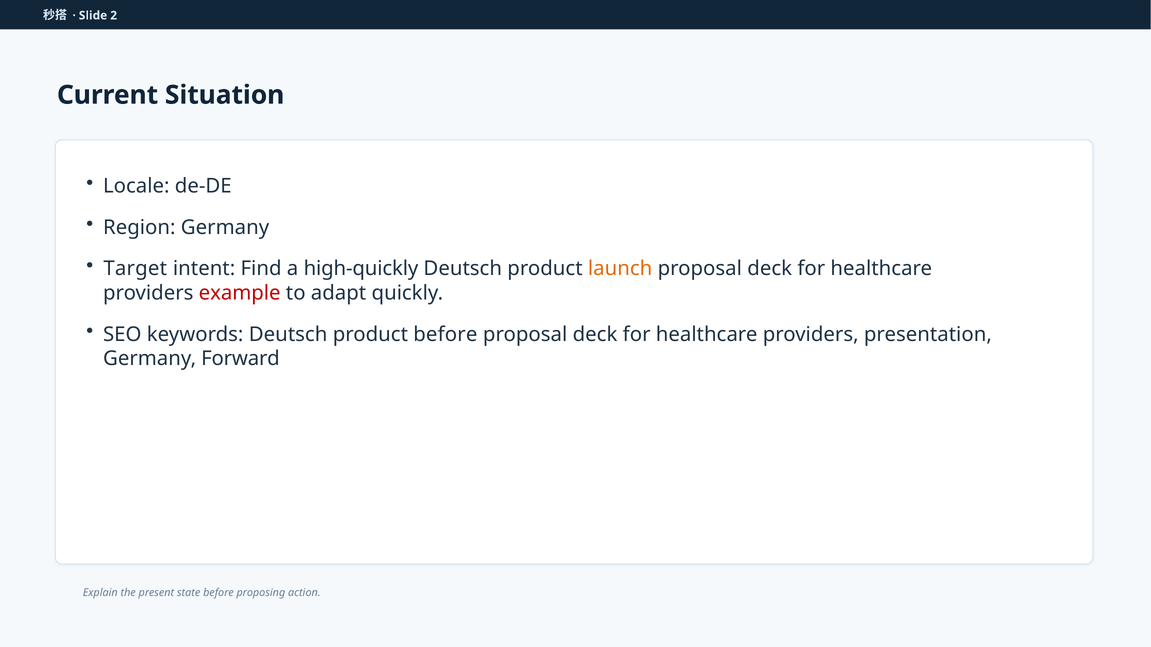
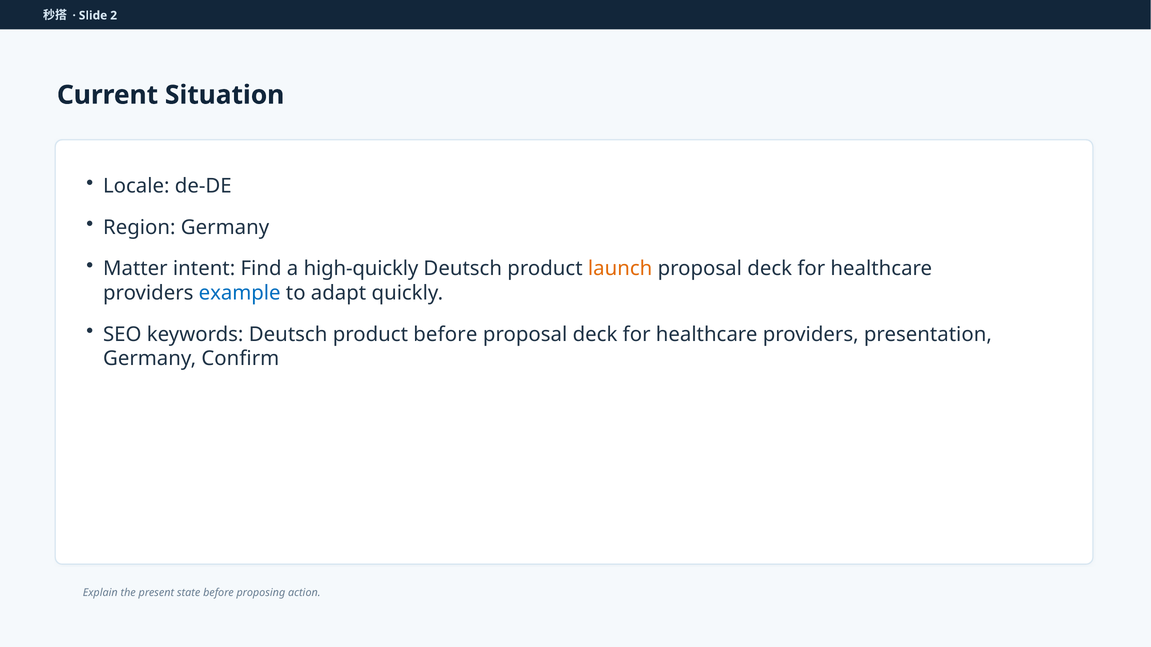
Target: Target -> Matter
example colour: red -> blue
Forward: Forward -> Confirm
